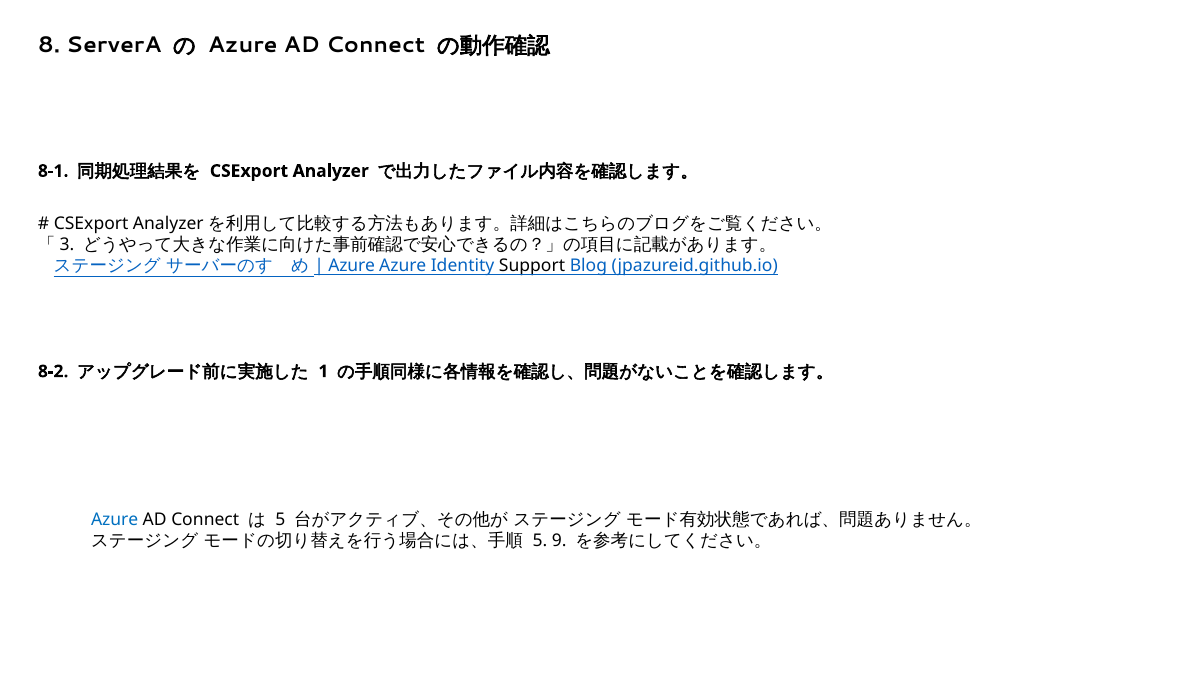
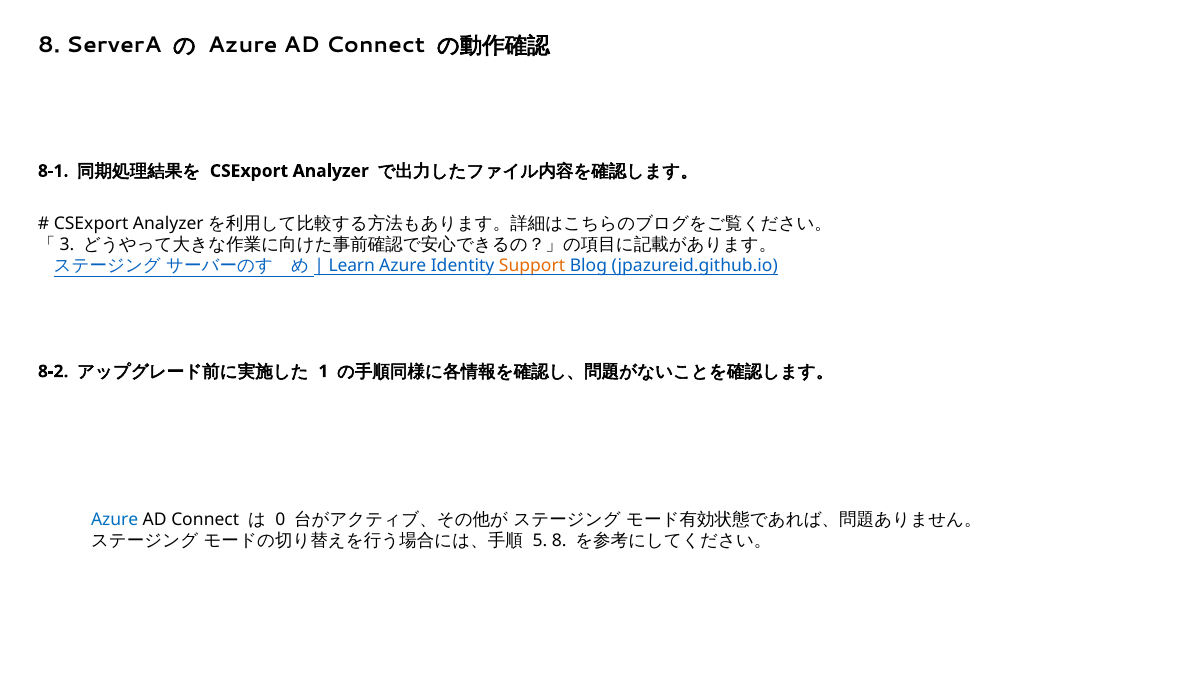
Azure at (352, 266): Azure -> Learn
Support colour: black -> orange
5 at (280, 520): 5 -> 0
5 9: 9 -> 8
